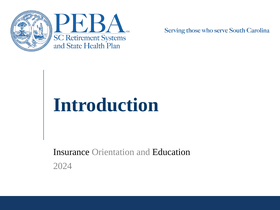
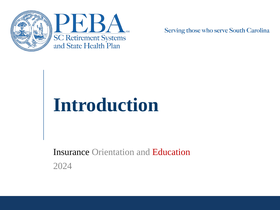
Education colour: black -> red
